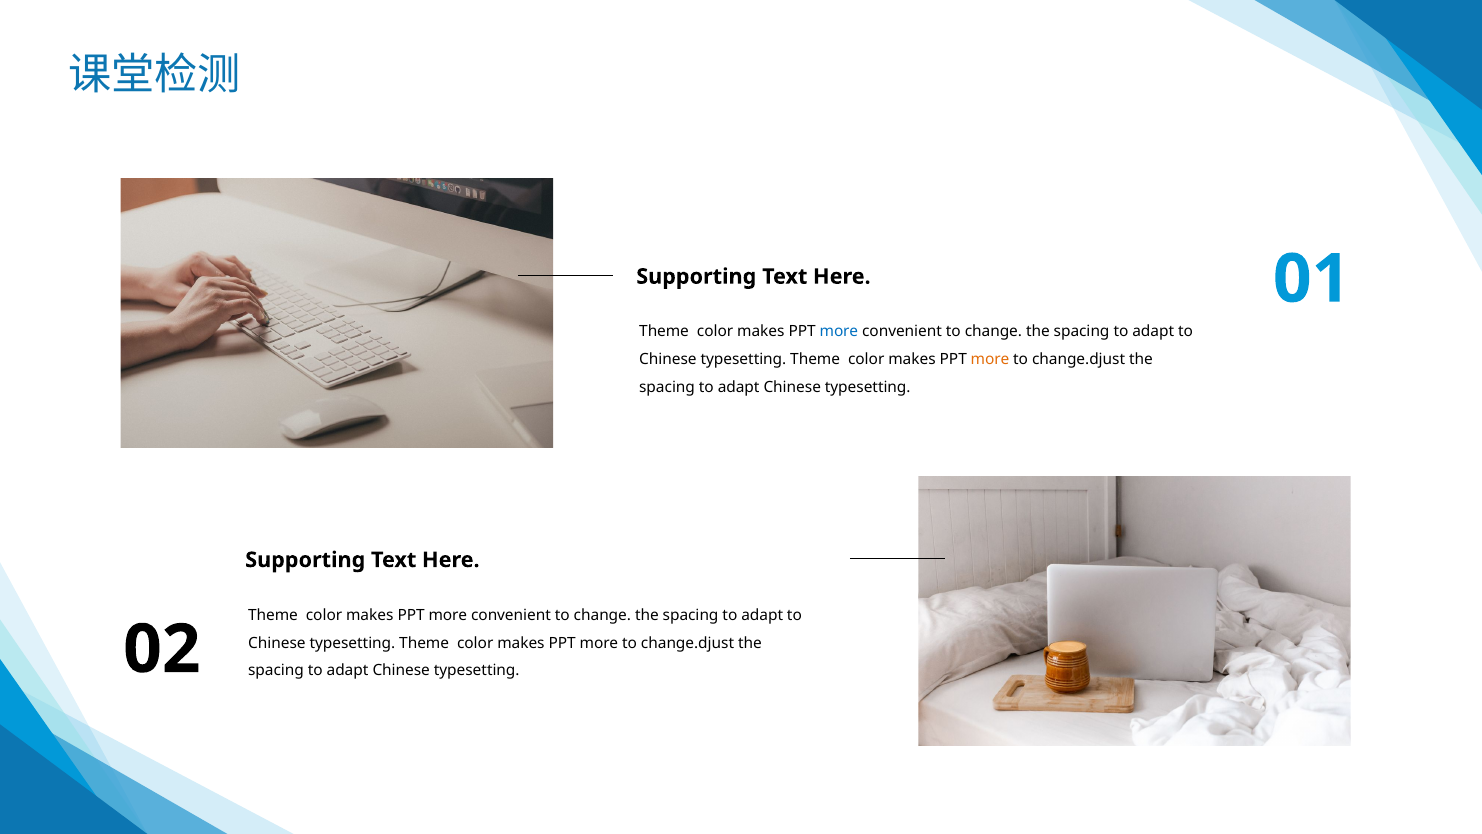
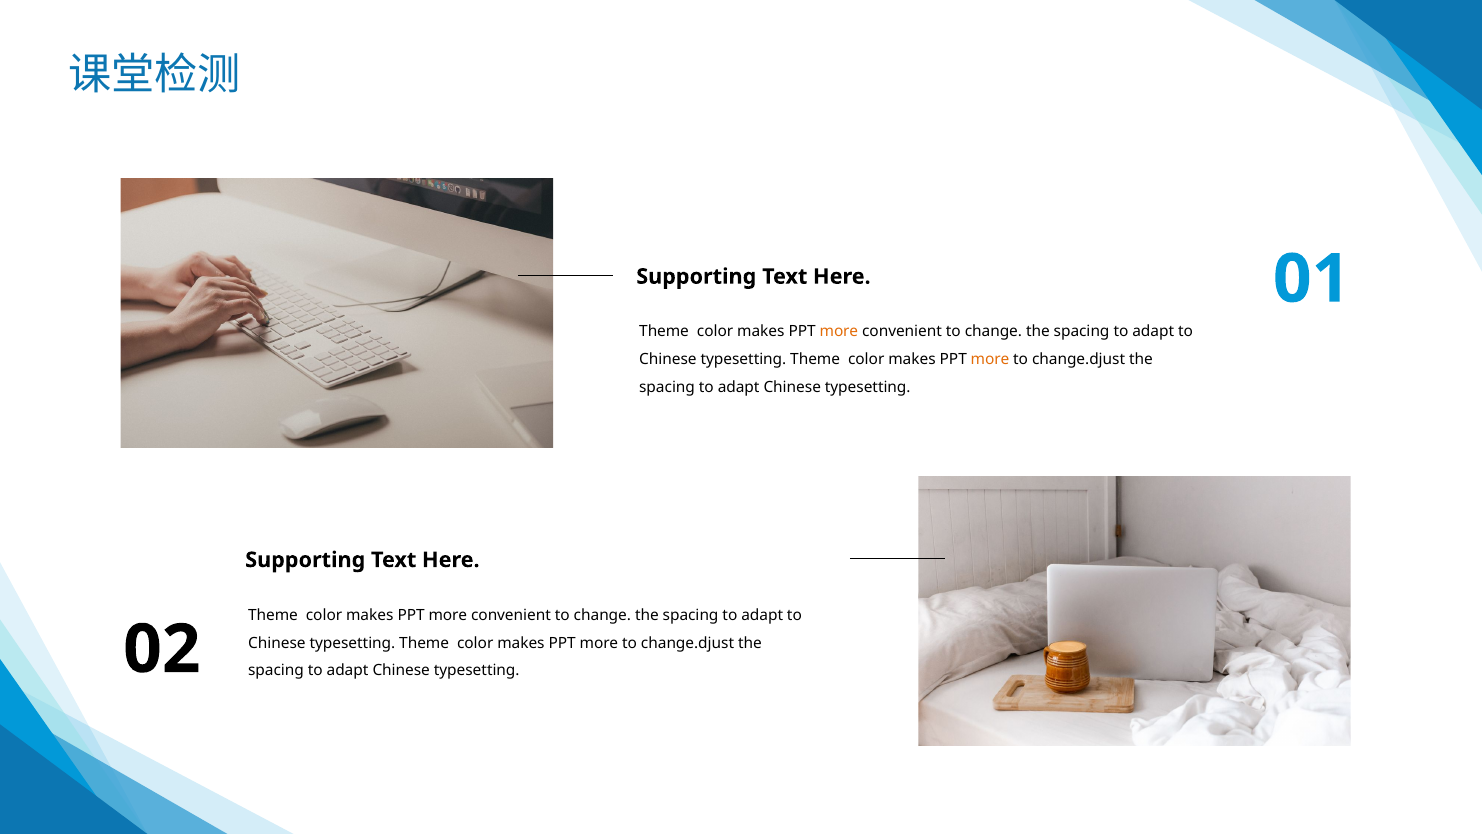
more at (839, 332) colour: blue -> orange
